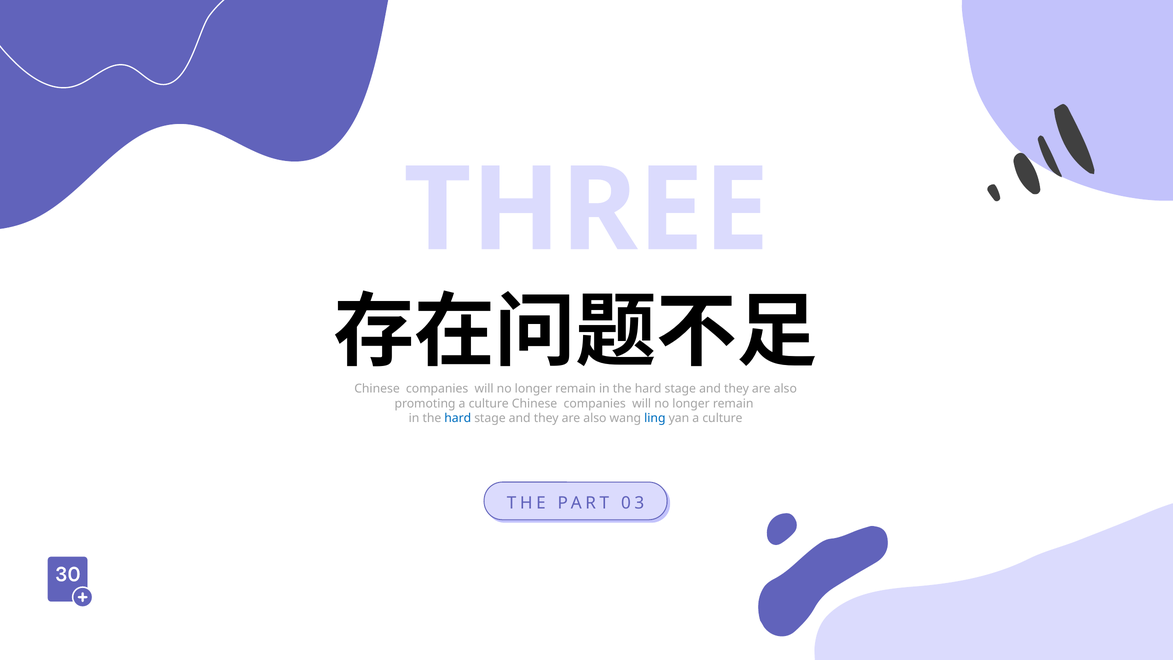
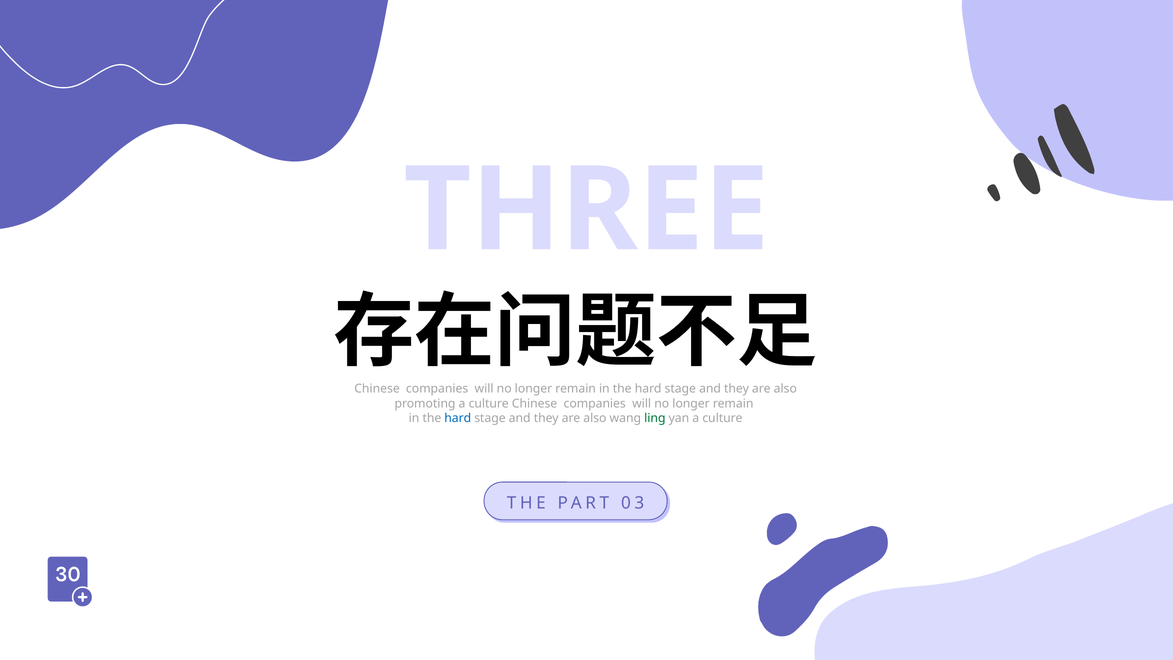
ling colour: blue -> green
